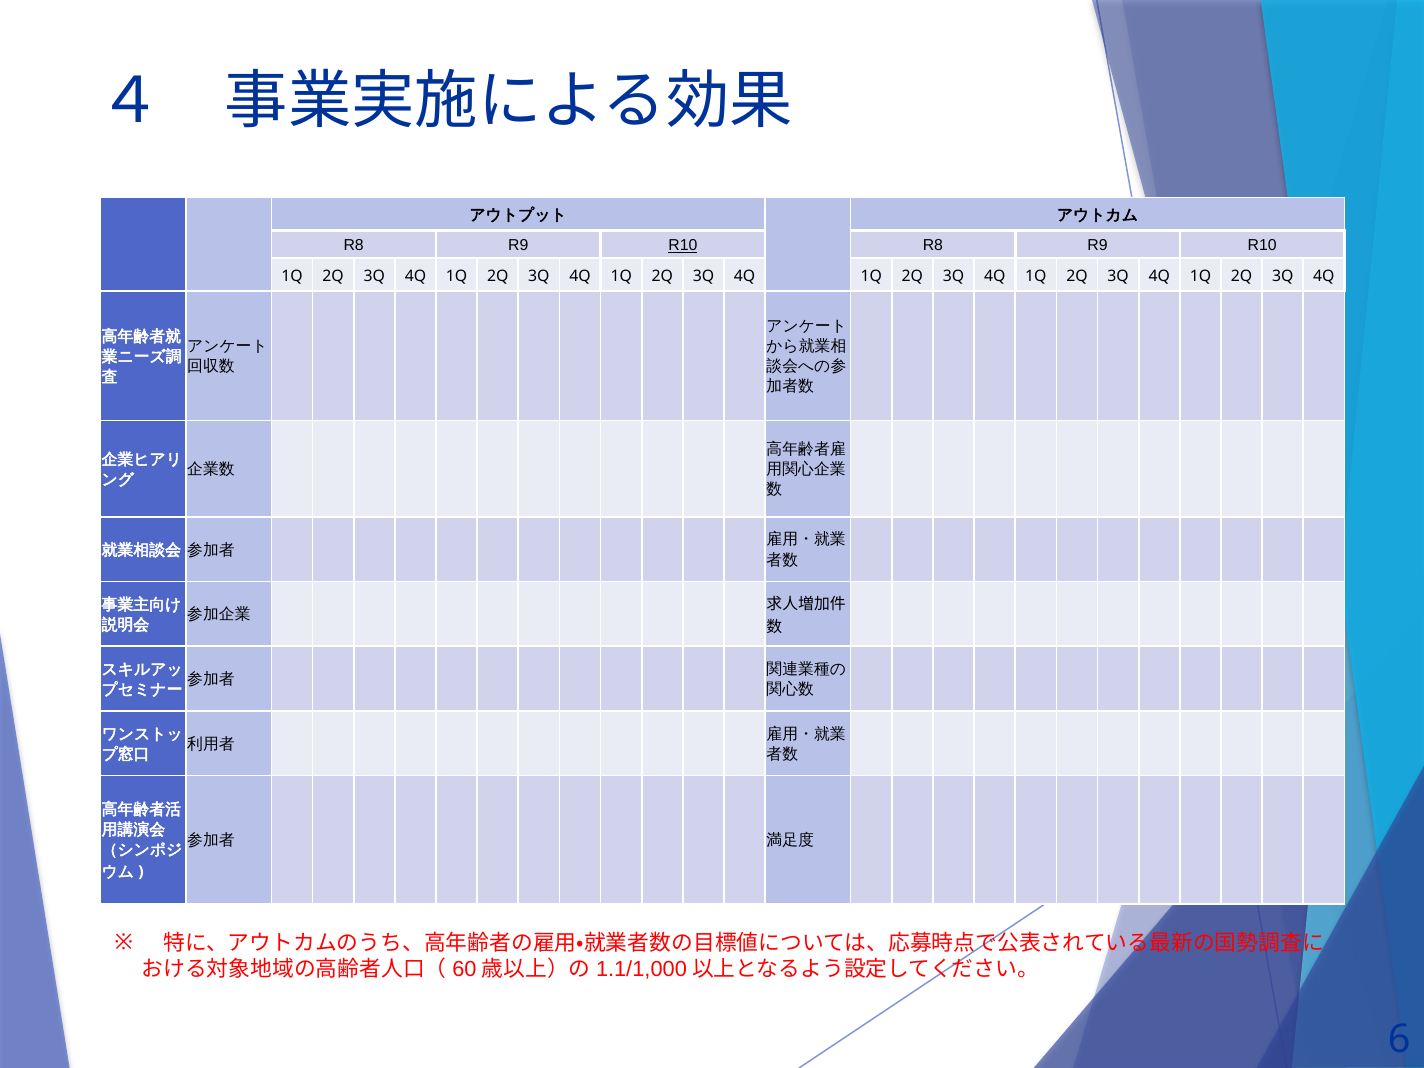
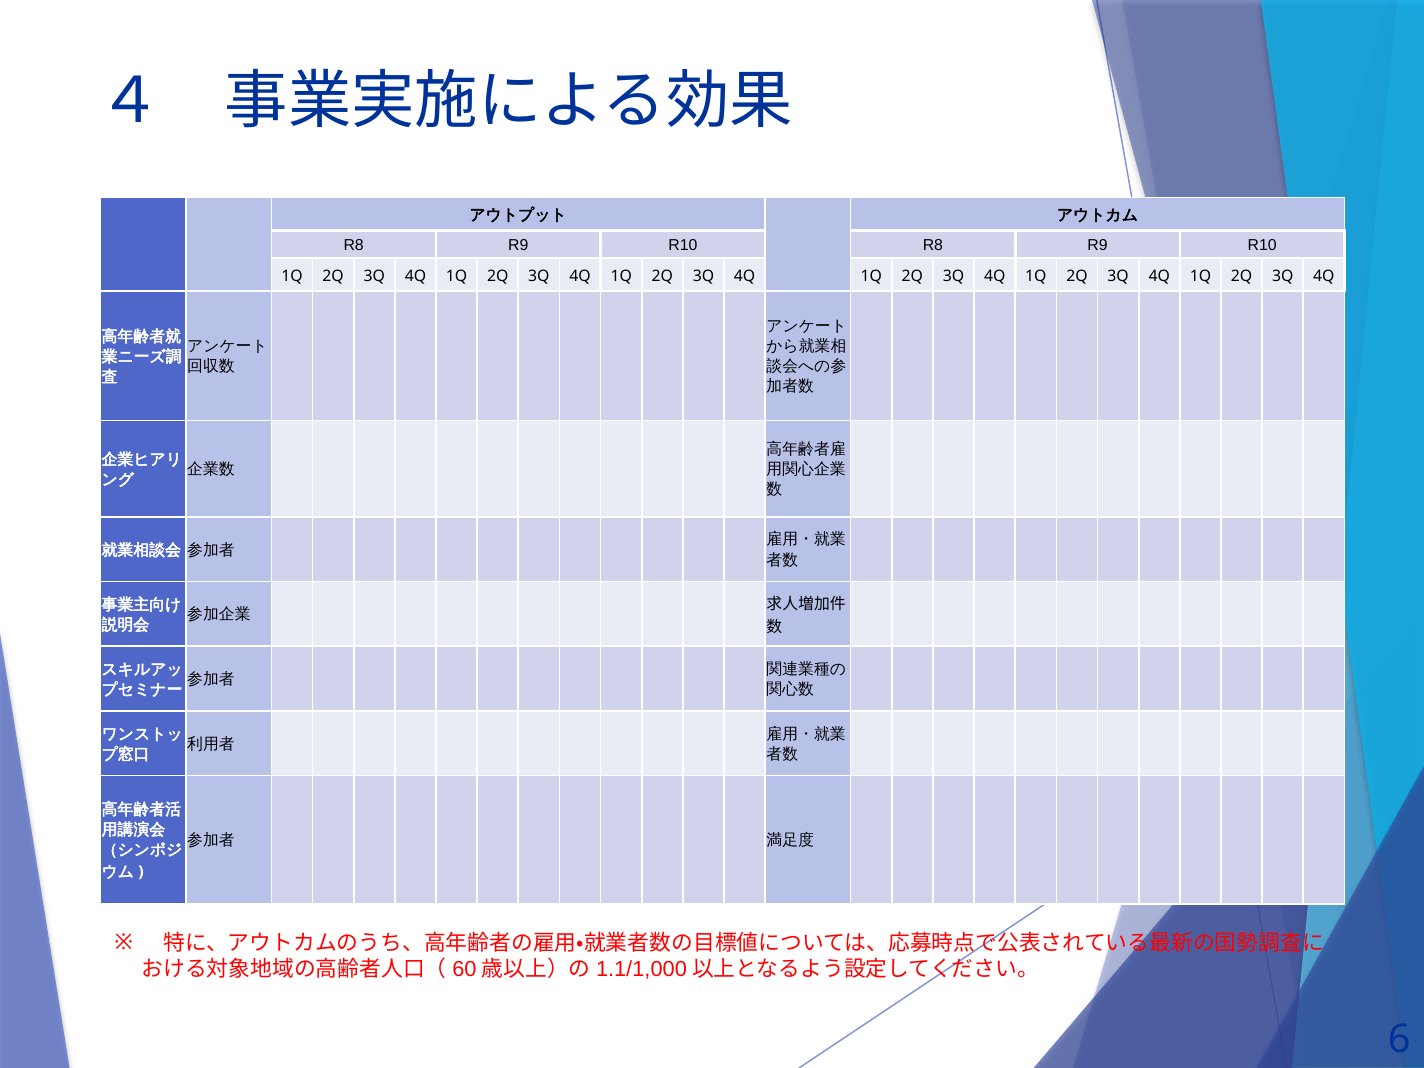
R10 at (683, 245) underline: present -> none
